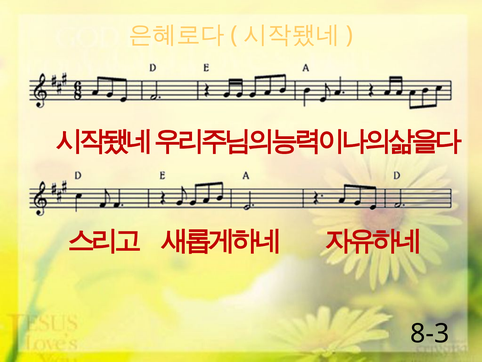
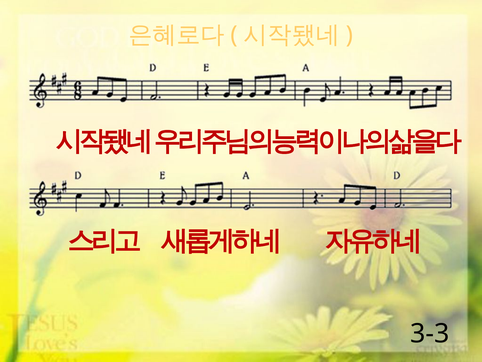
8-3: 8-3 -> 3-3
